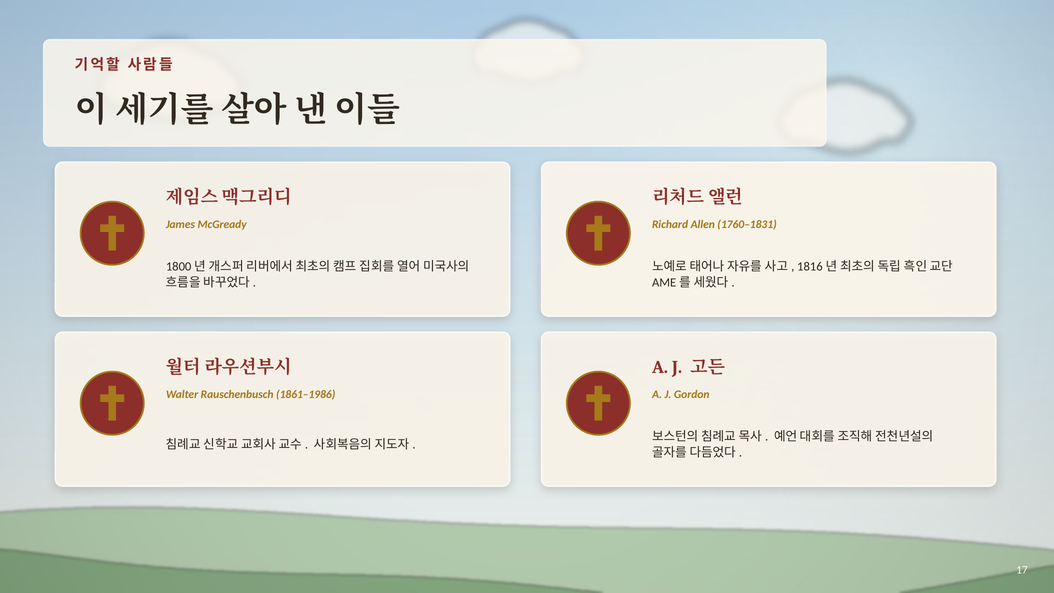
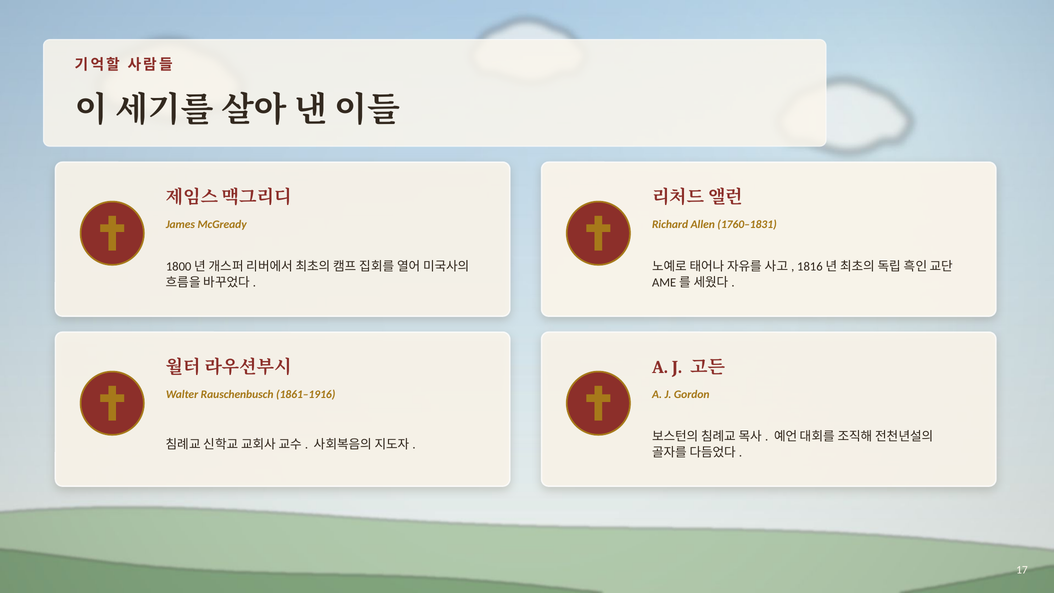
1861–1986: 1861–1986 -> 1861–1916
